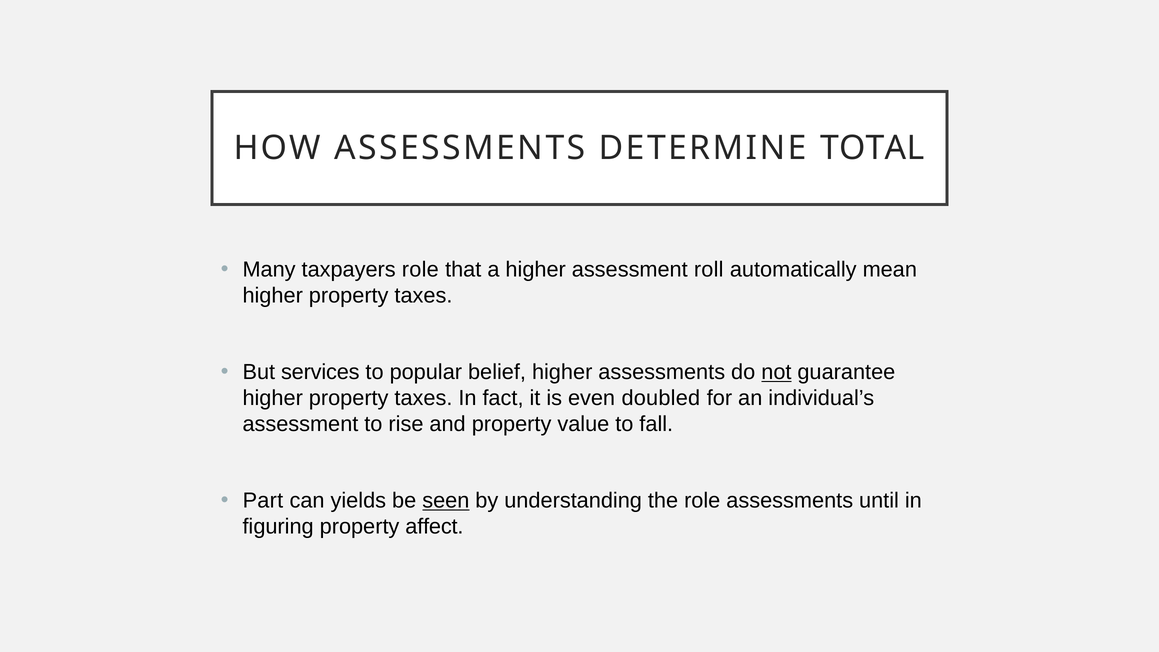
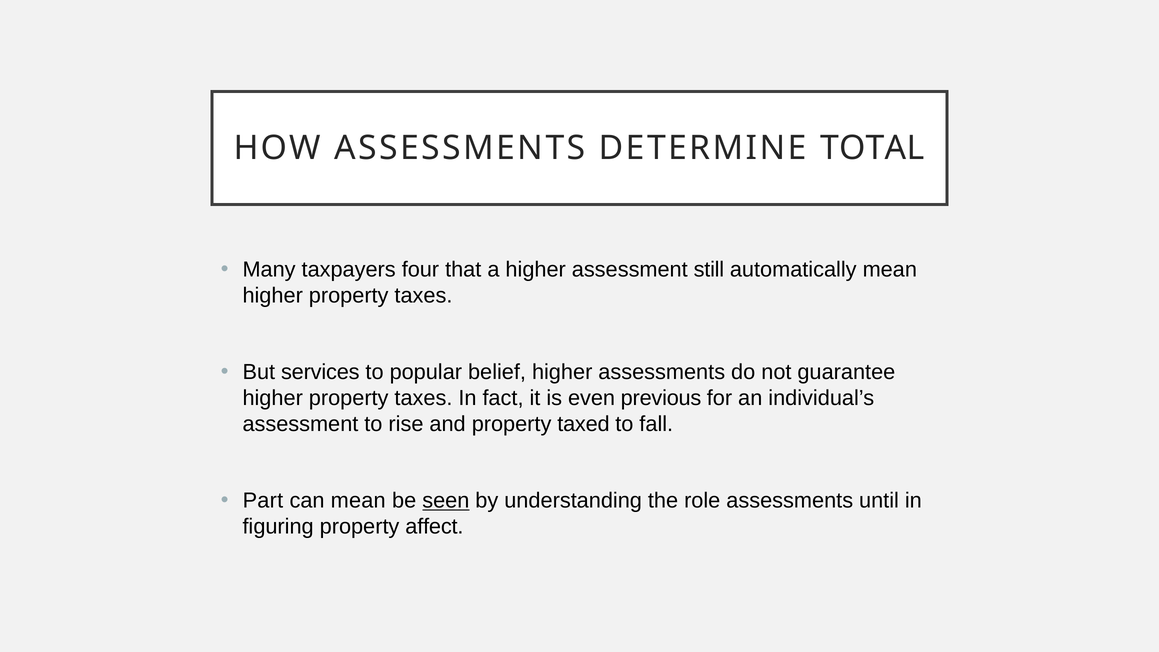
taxpayers role: role -> four
roll: roll -> still
not underline: present -> none
doubled: doubled -> previous
value: value -> taxed
can yields: yields -> mean
